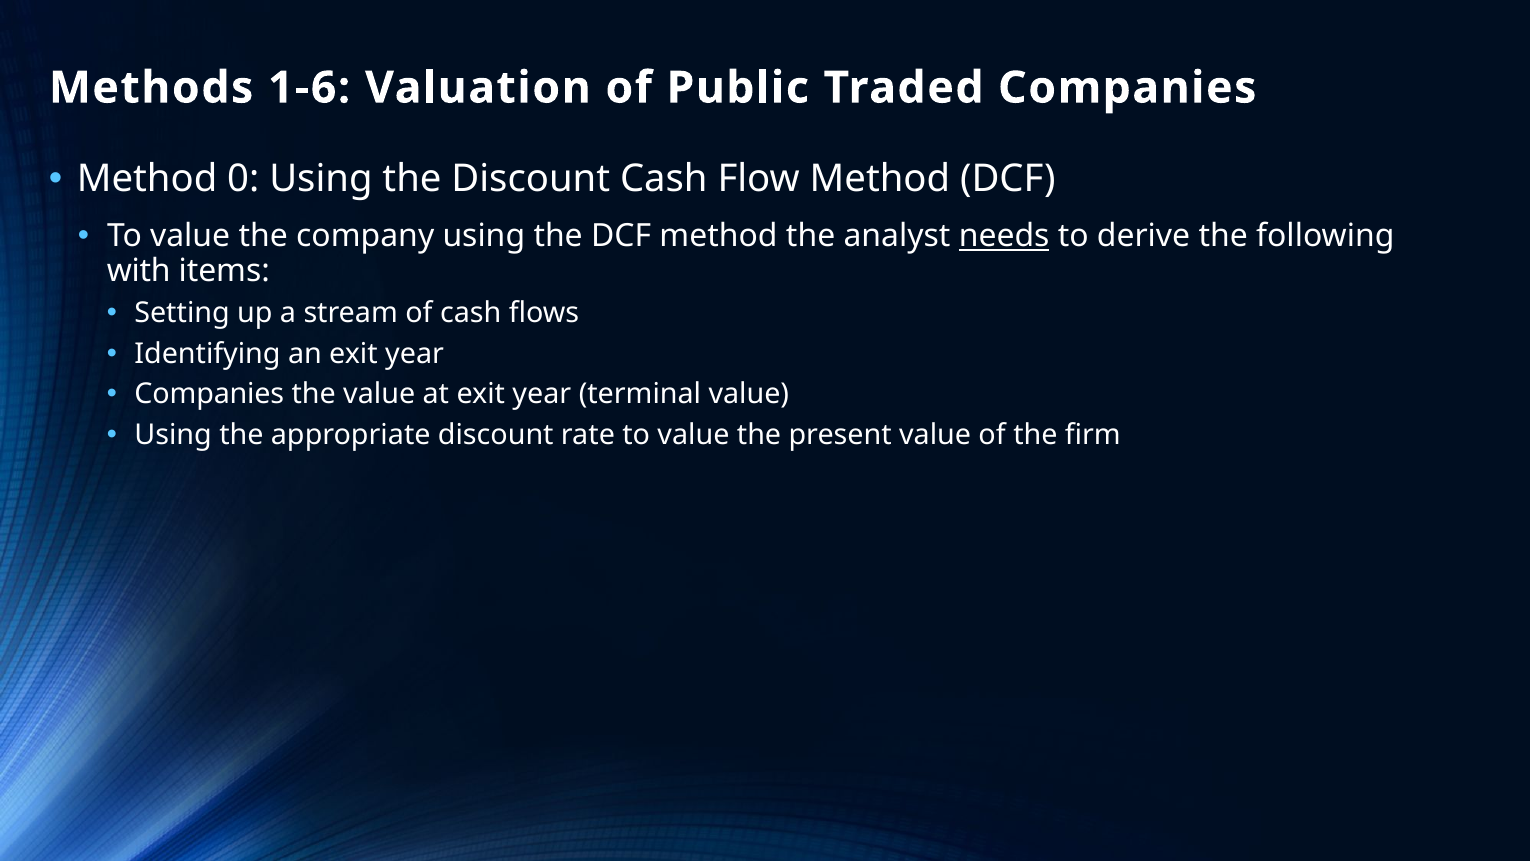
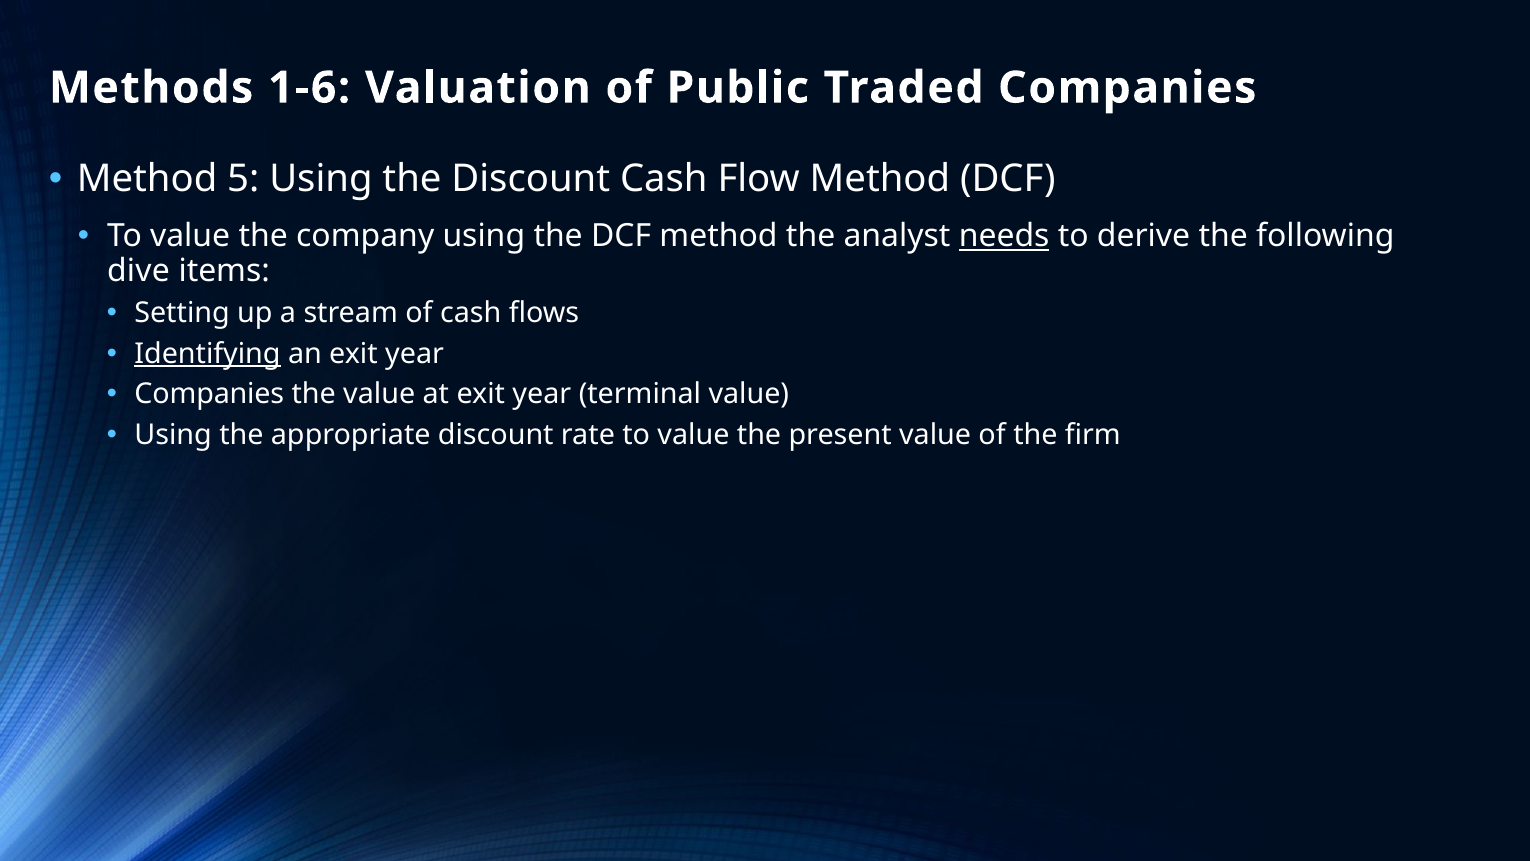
0: 0 -> 5
with: with -> dive
Identifying underline: none -> present
